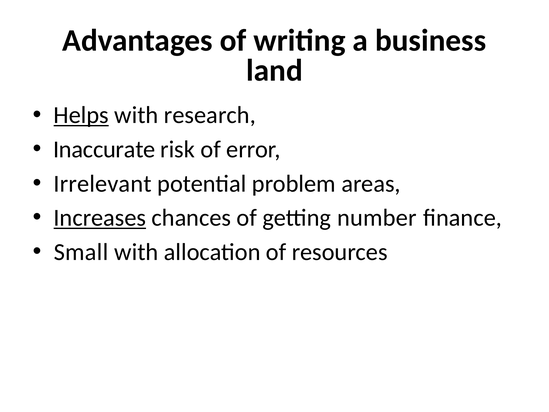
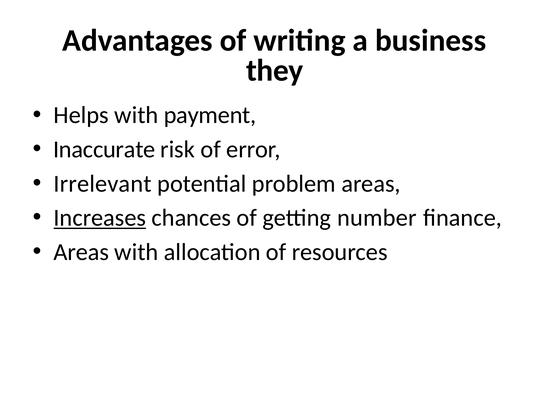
land: land -> they
Helps underline: present -> none
research: research -> payment
Small at (81, 252): Small -> Areas
